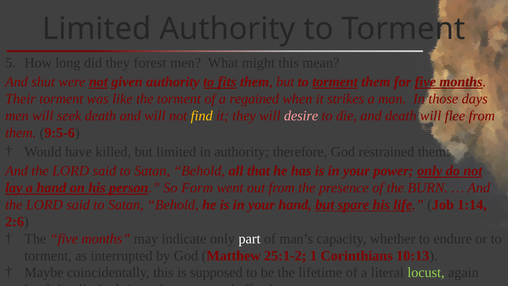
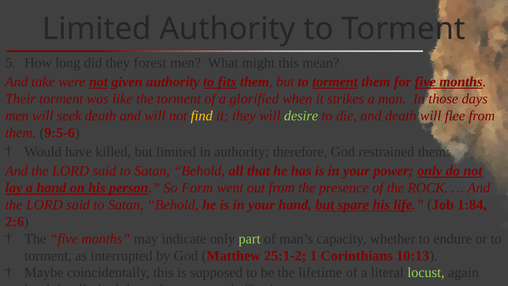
shut: shut -> take
regained: regained -> glorified
desire colour: pink -> light green
BURN: BURN -> ROCK
1:14: 1:14 -> 1:84
part colour: white -> light green
